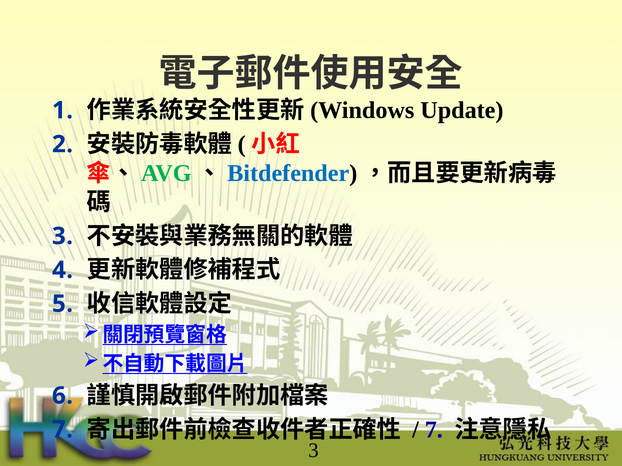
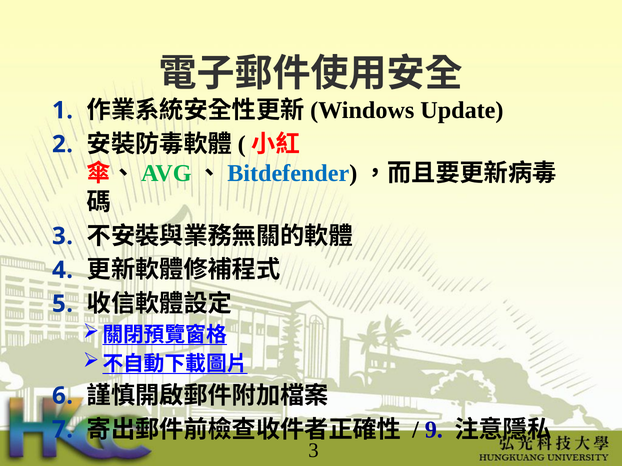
7 at (434, 430): 7 -> 9
